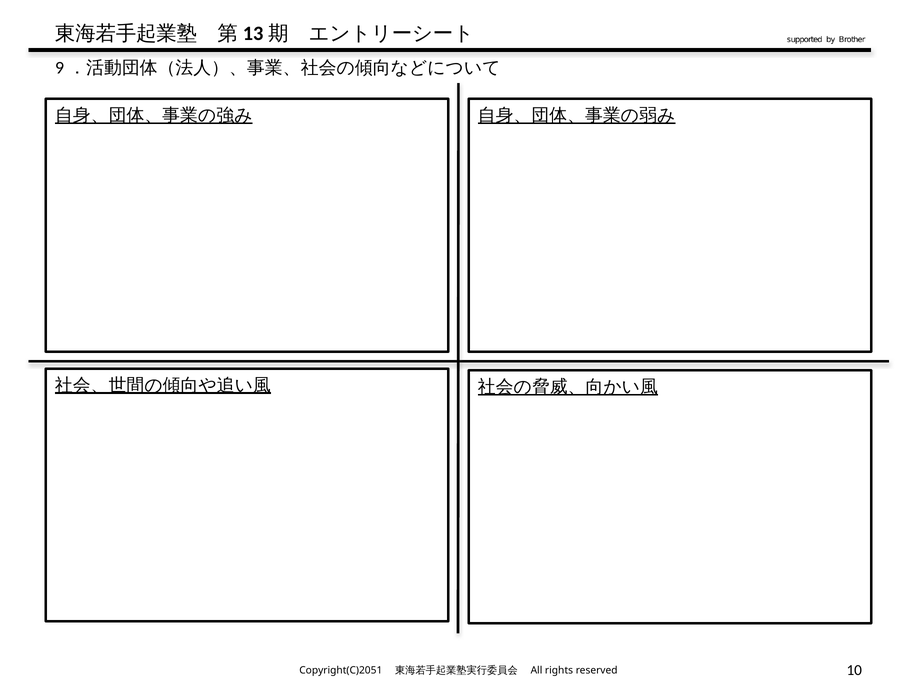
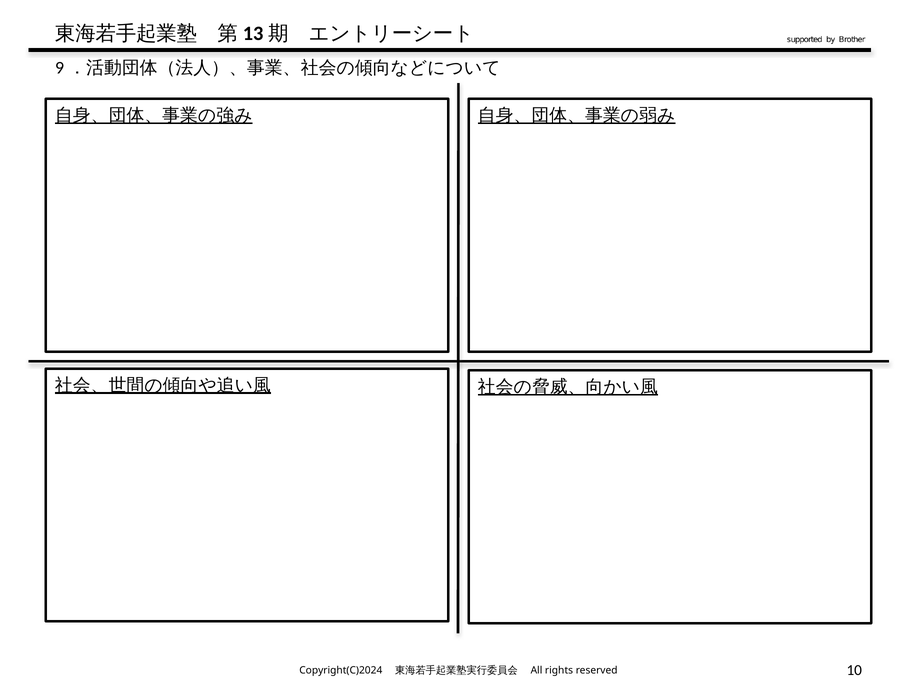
Copyright(C)2051: Copyright(C)2051 -> Copyright(C)2024
